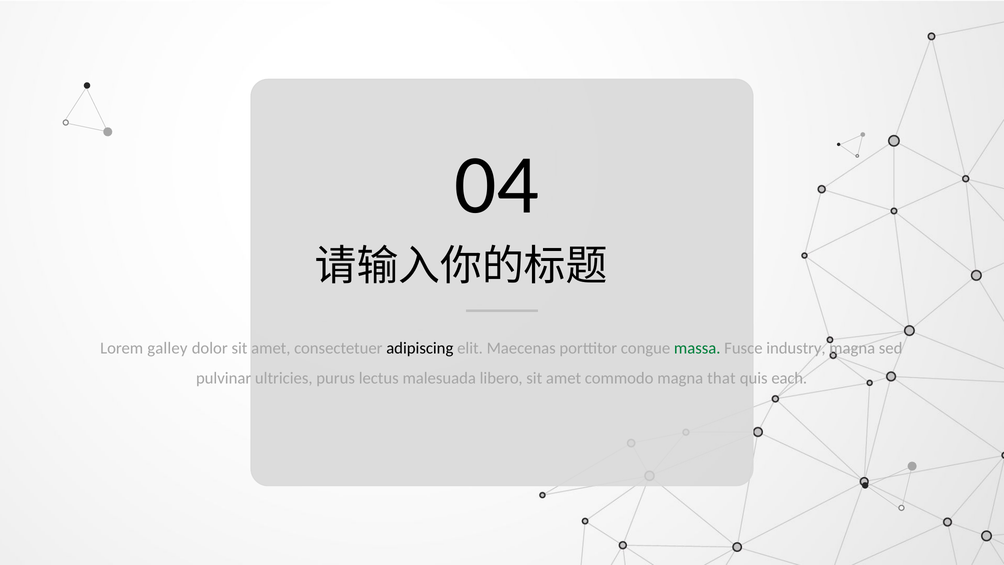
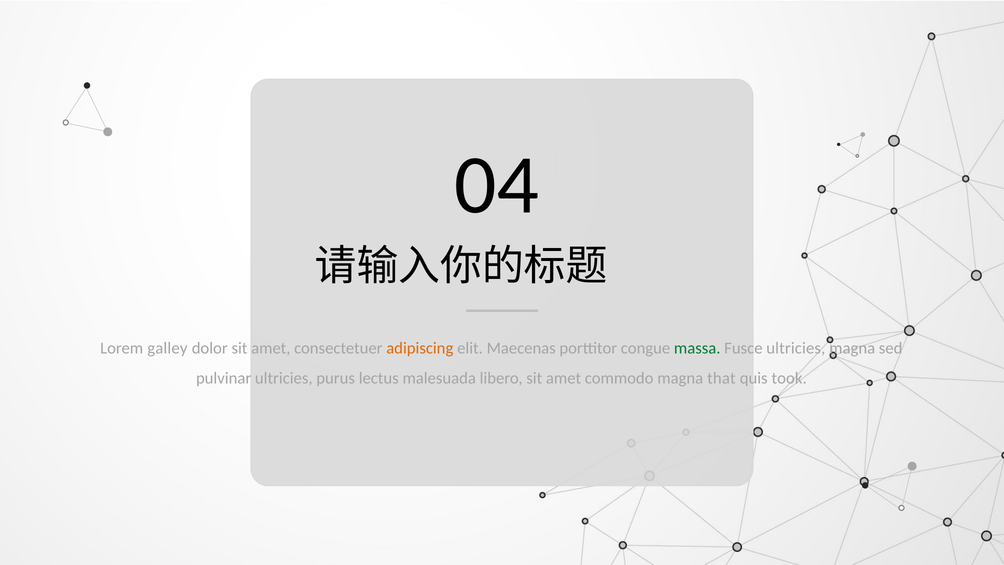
adipiscing colour: black -> orange
Fusce industry: industry -> ultricies
each: each -> took
